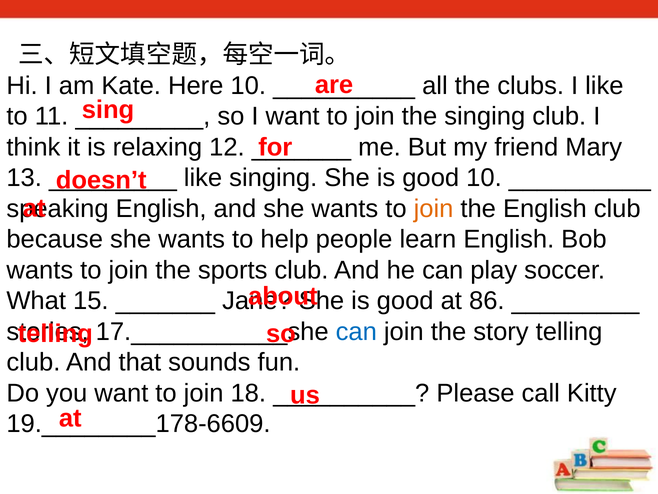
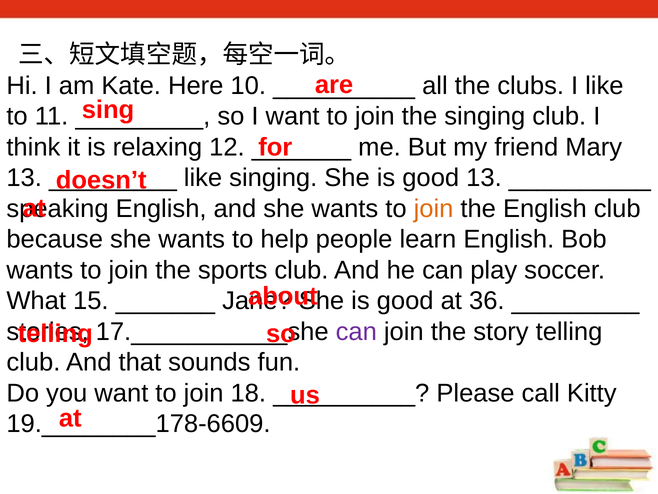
good 10: 10 -> 13
86: 86 -> 36
can at (356, 331) colour: blue -> purple
